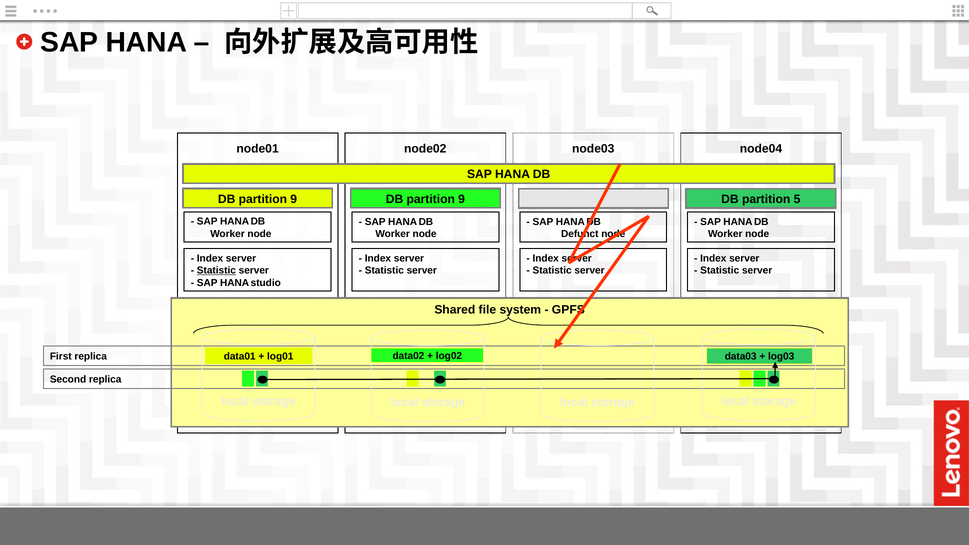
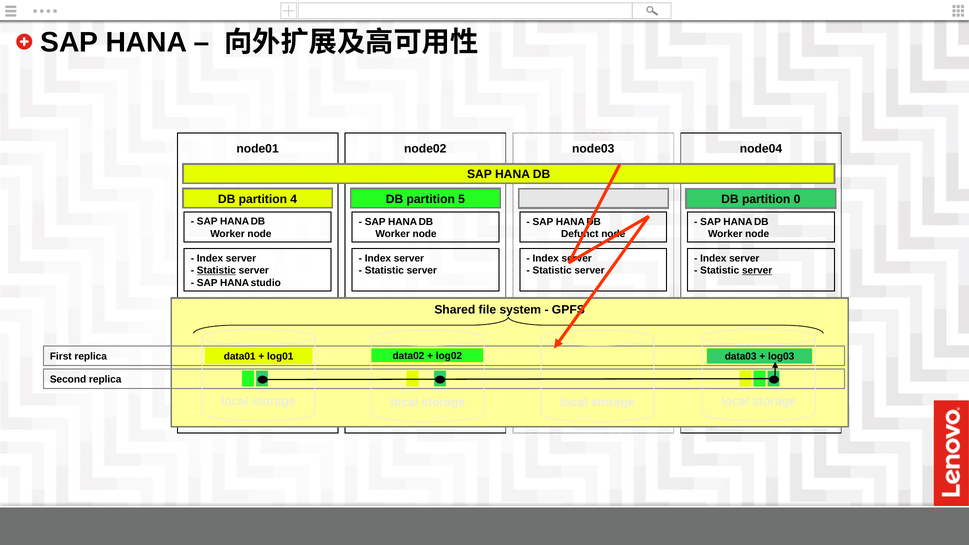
9 at (294, 199): 9 -> 4
9 at (462, 199): 9 -> 5
5: 5 -> 0
server at (757, 271) underline: none -> present
